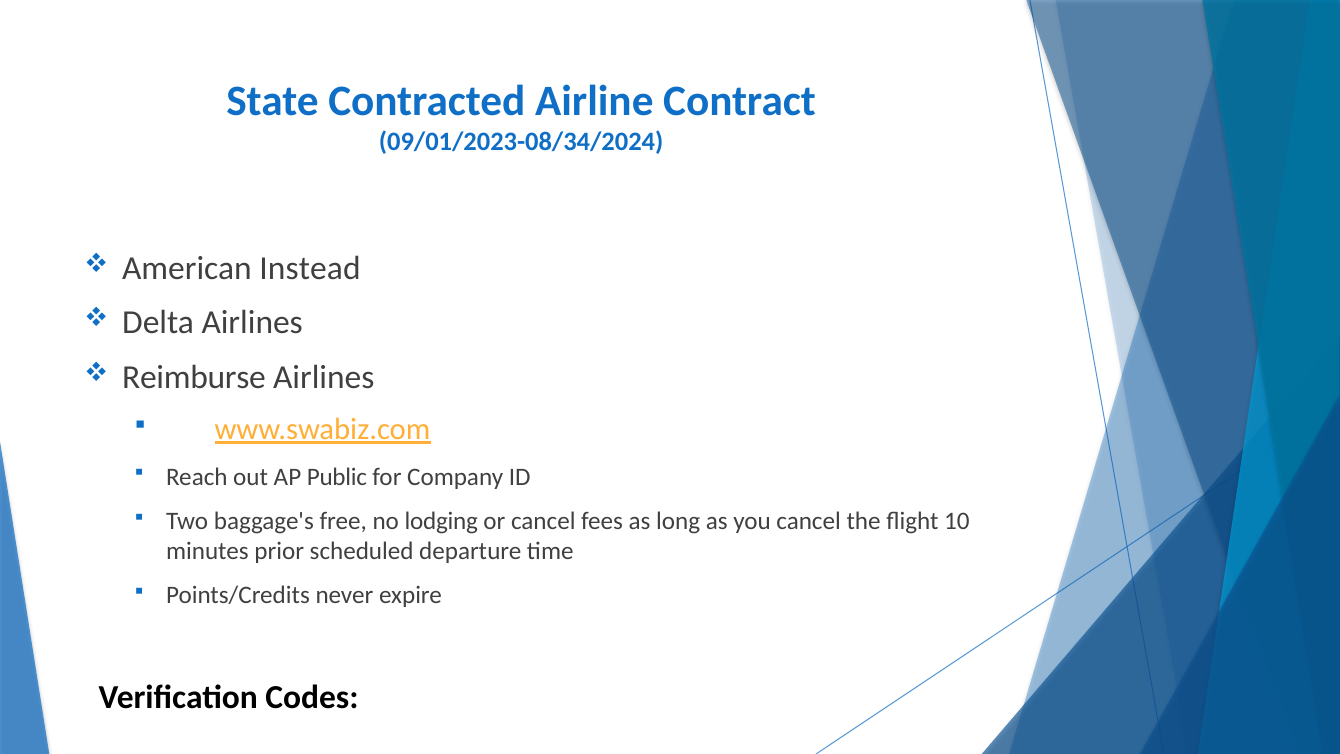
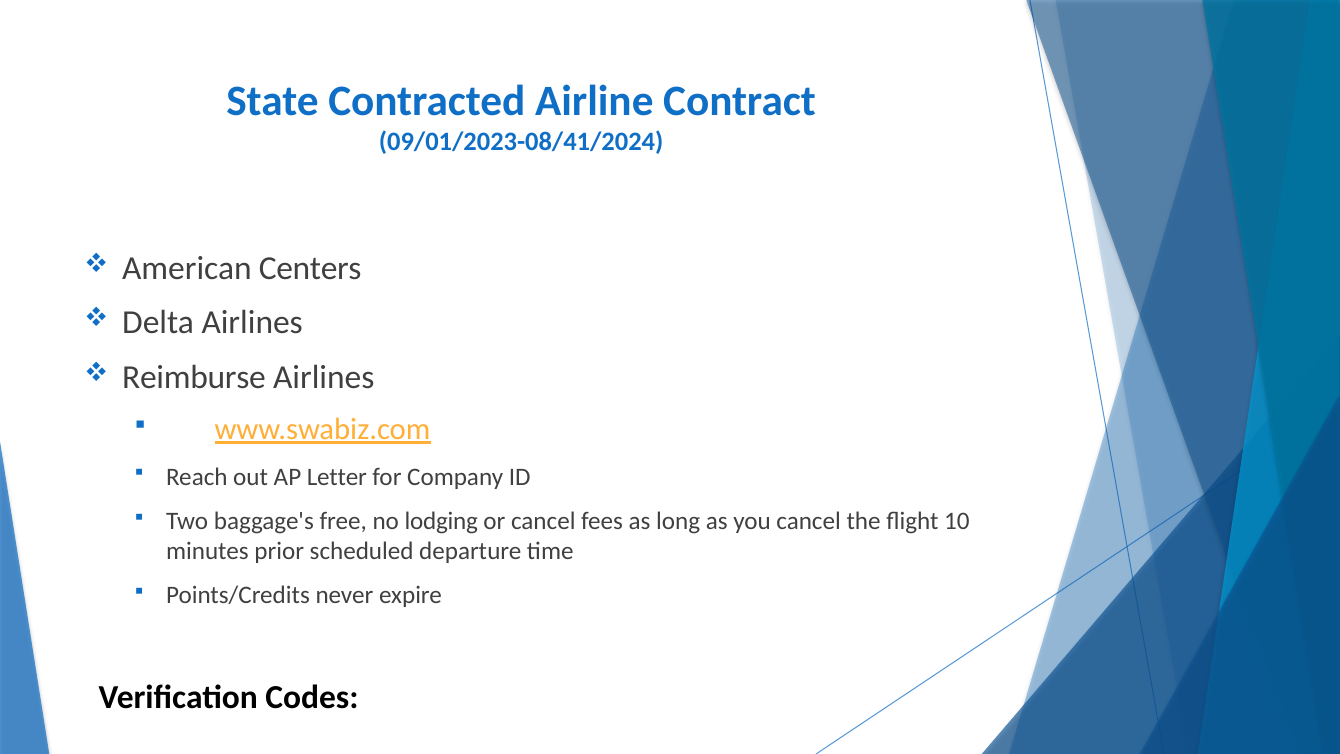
09/01/2023-08/34/2024: 09/01/2023-08/34/2024 -> 09/01/2023-08/41/2024
Instead: Instead -> Centers
Public: Public -> Letter
